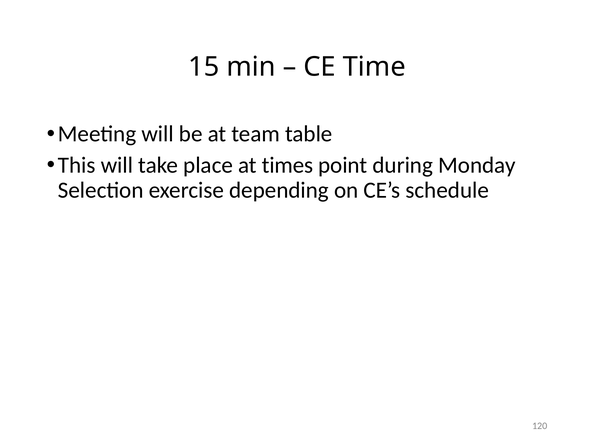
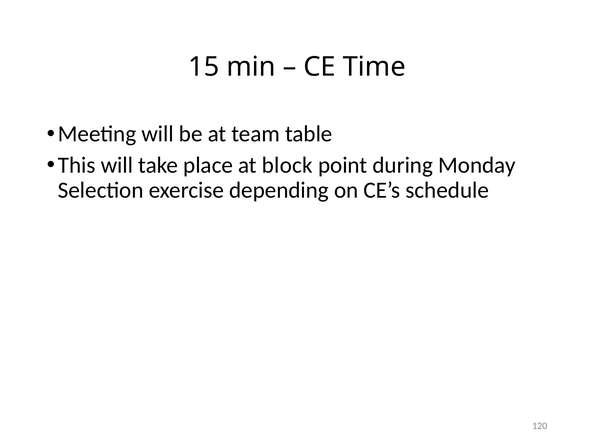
times: times -> block
